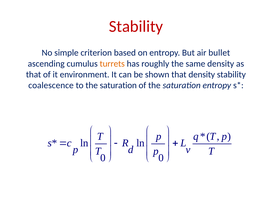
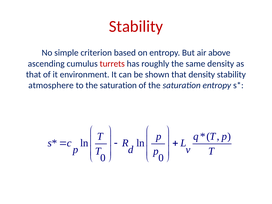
bullet: bullet -> above
turrets colour: orange -> red
coalescence: coalescence -> atmosphere
